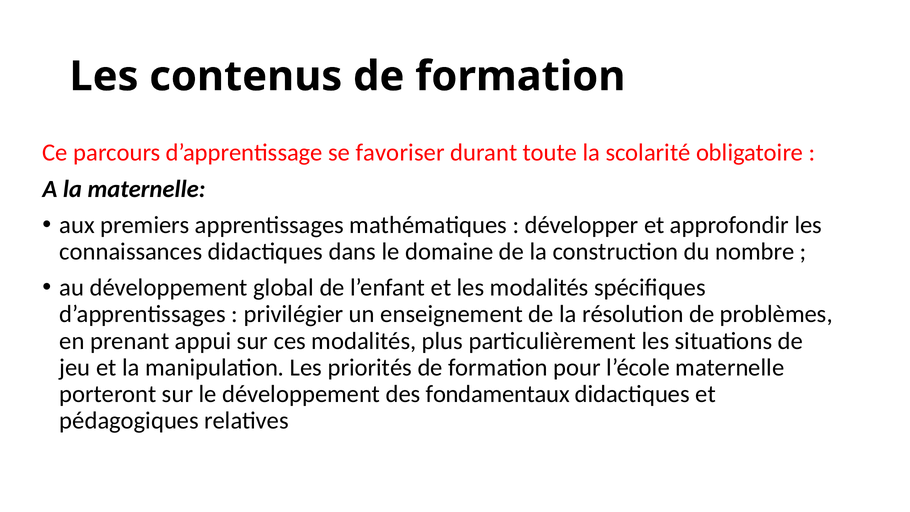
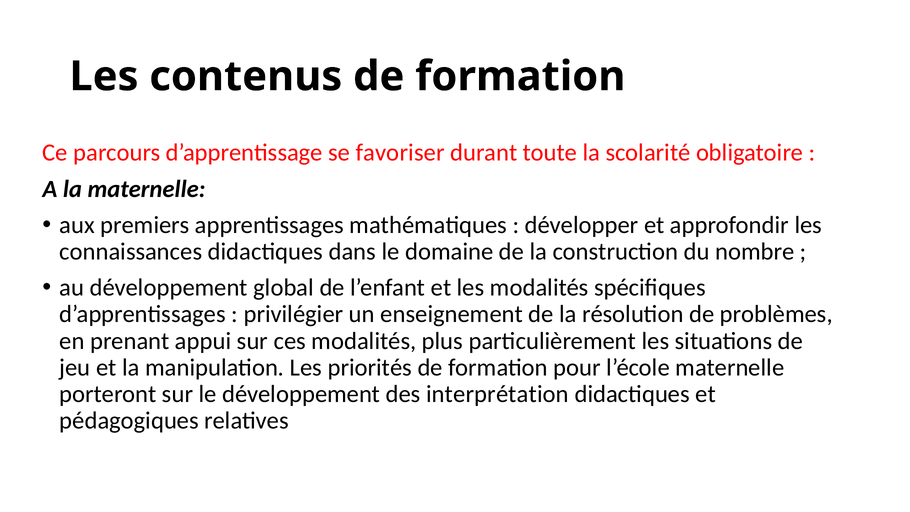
fondamentaux: fondamentaux -> interprétation
